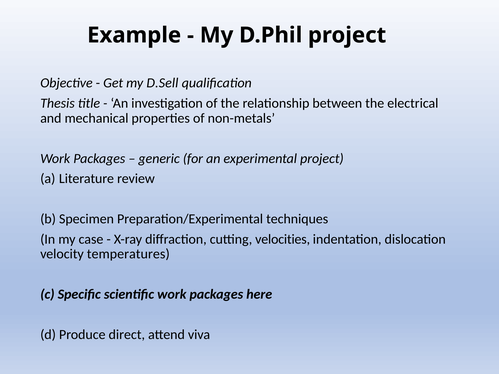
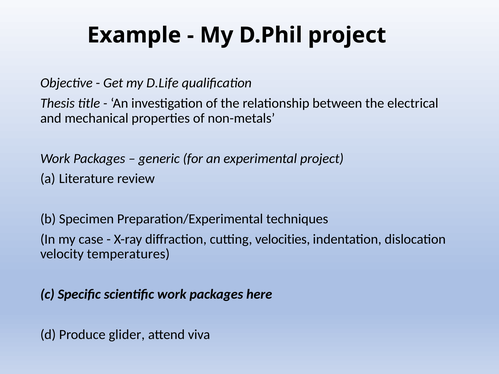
D.Sell: D.Sell -> D.Life
direct: direct -> glider
